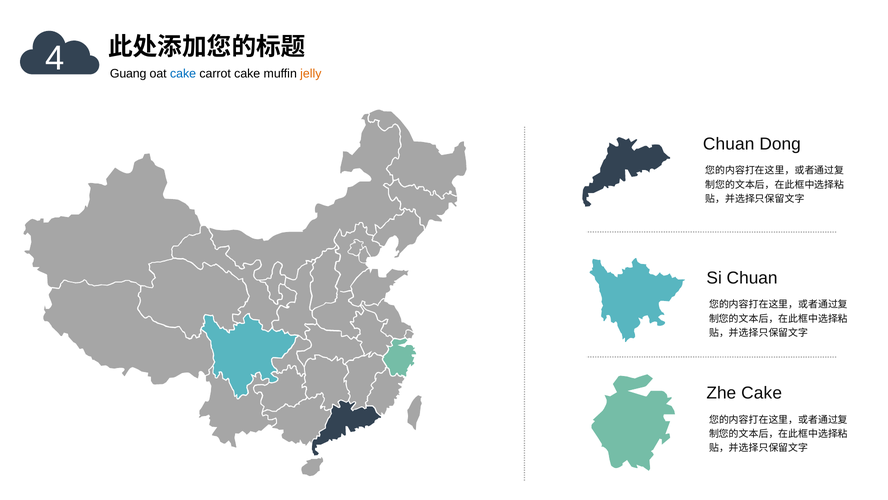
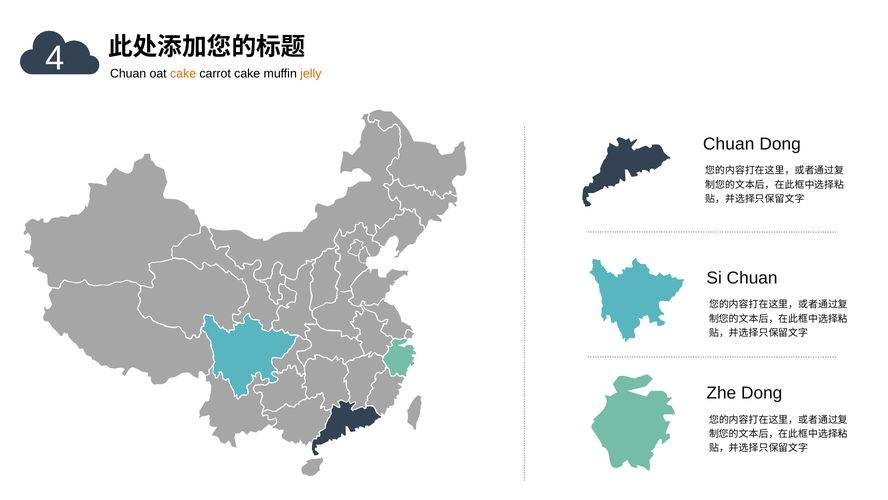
Guang at (128, 74): Guang -> Chuan
cake at (183, 74) colour: blue -> orange
Zhe Cake: Cake -> Dong
